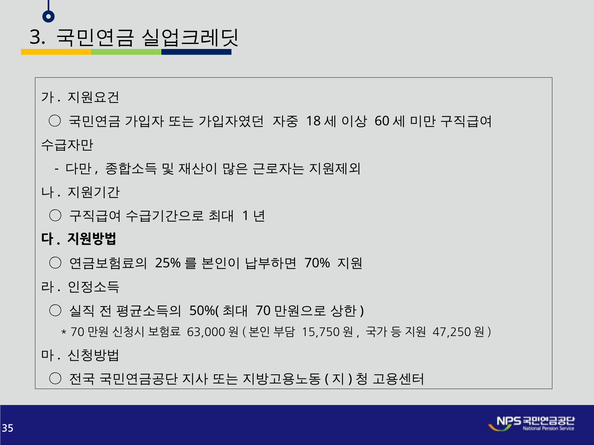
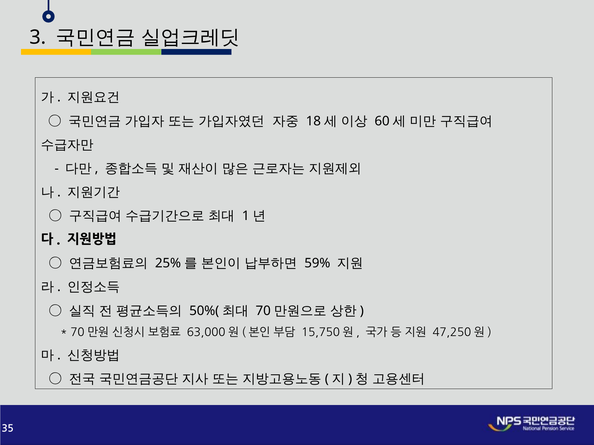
70%: 70% -> 59%
